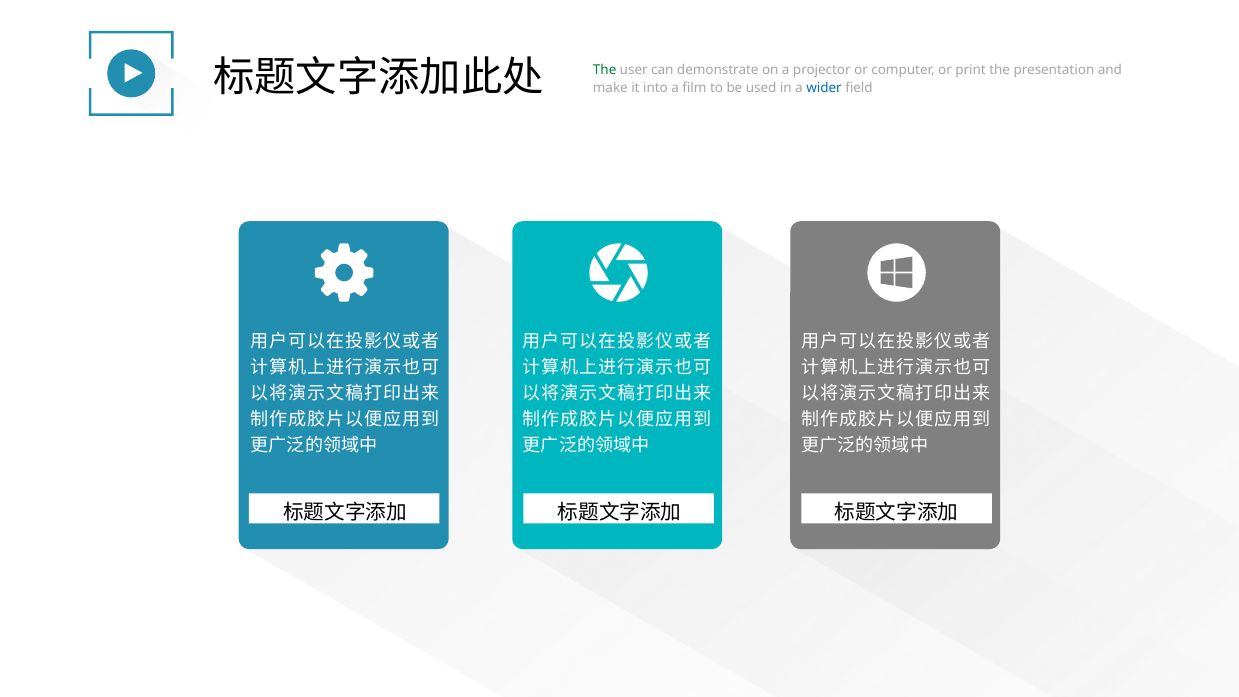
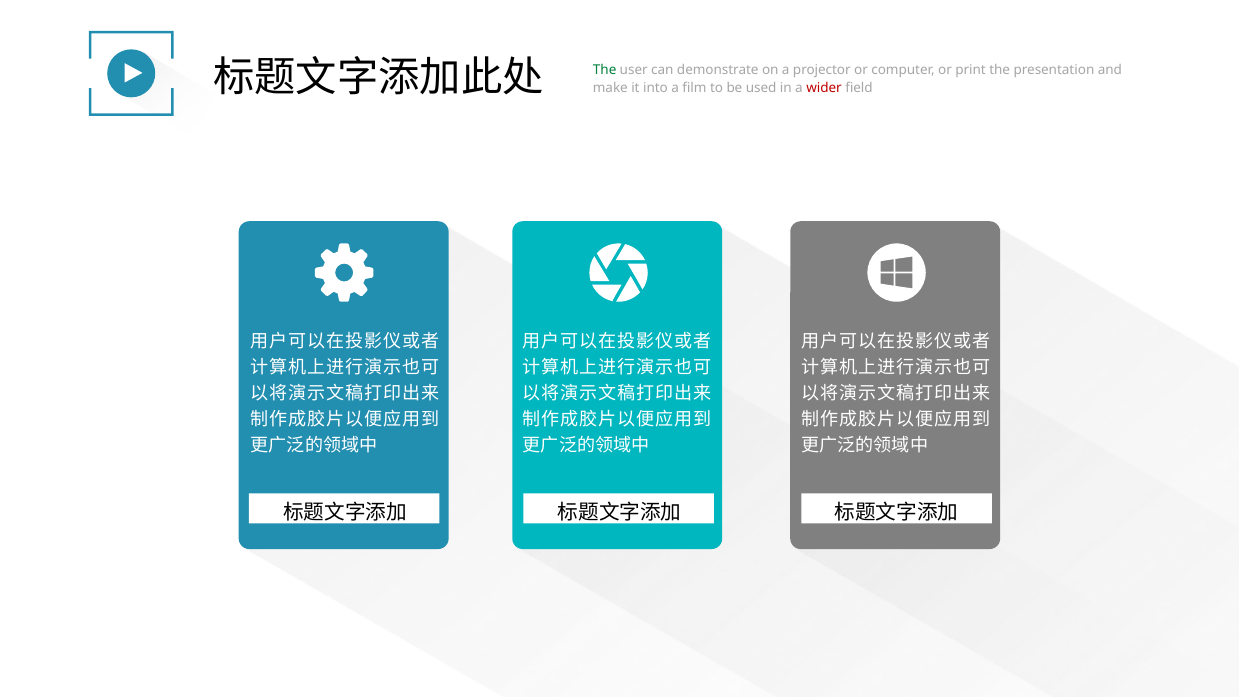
wider colour: blue -> red
